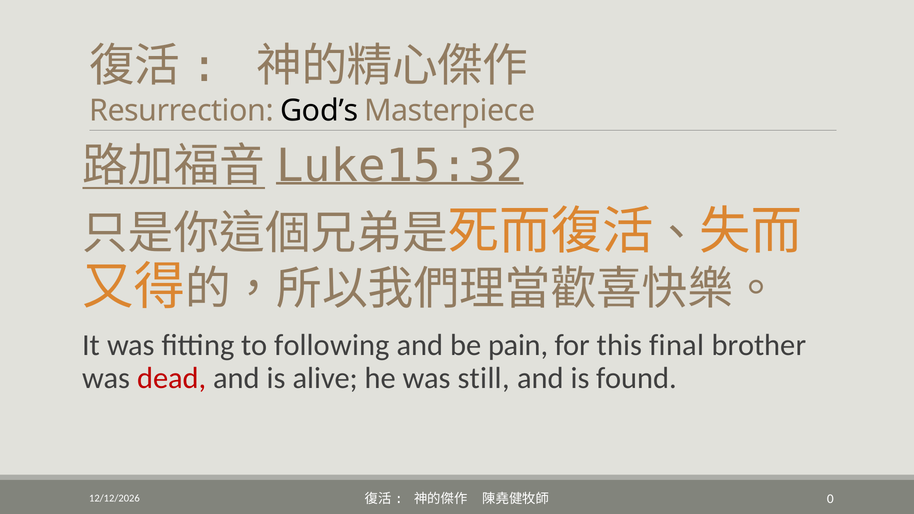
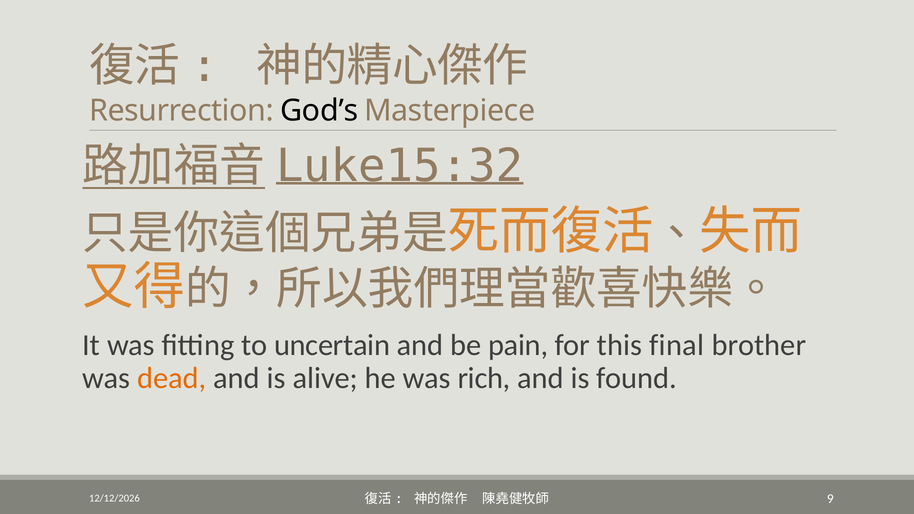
following: following -> uncertain
dead colour: red -> orange
still: still -> rich
0: 0 -> 9
